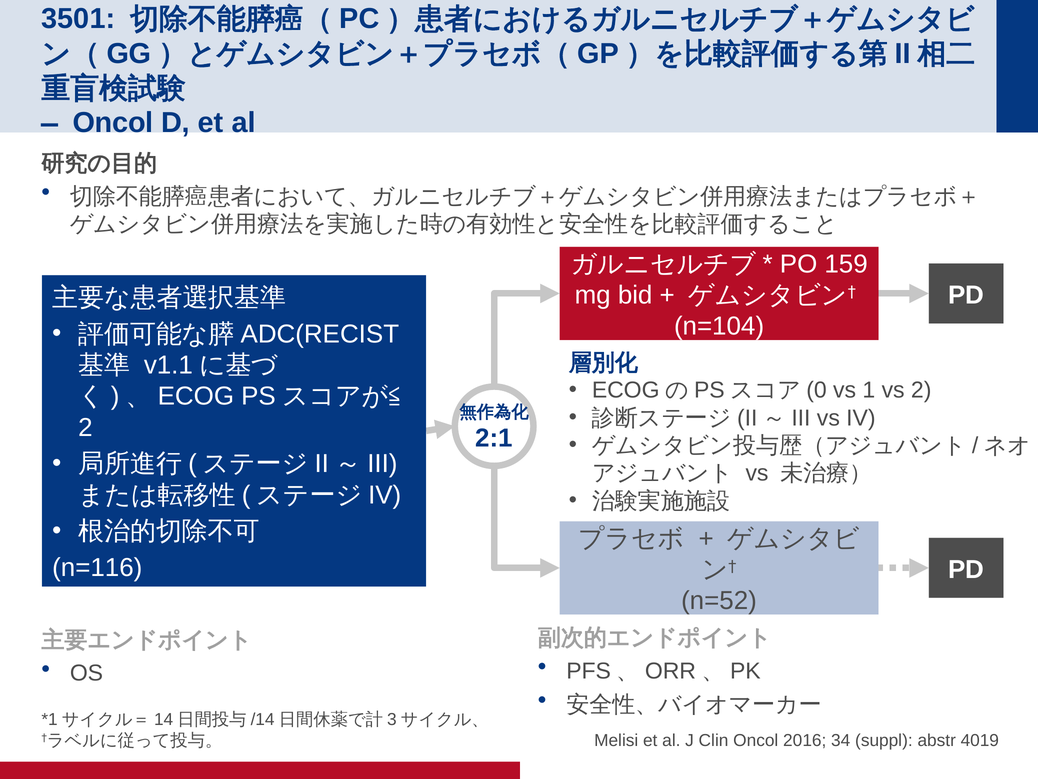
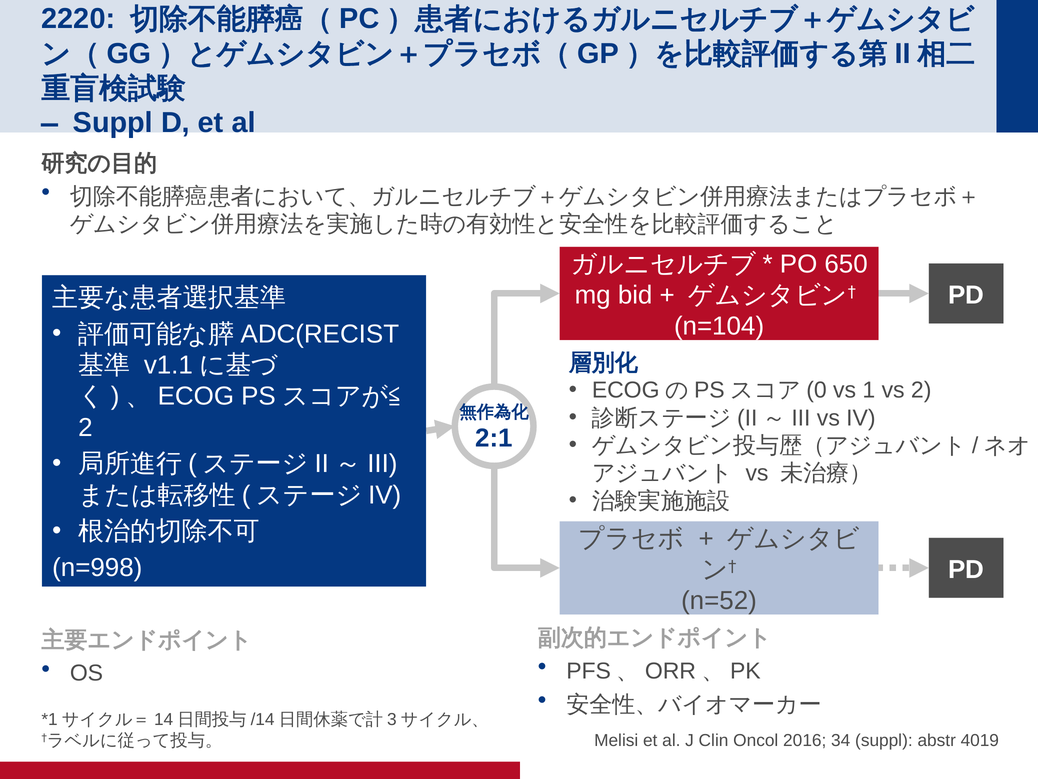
3501: 3501 -> 2220
Oncol at (113, 123): Oncol -> Suppl
159: 159 -> 650
n=116: n=116 -> n=998
